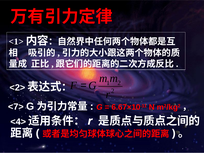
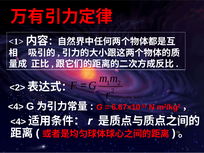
<7> at (16, 107): <7> -> <4>
